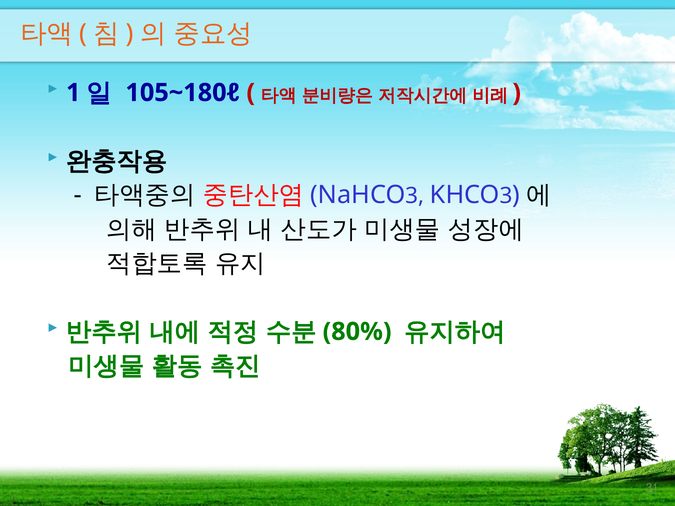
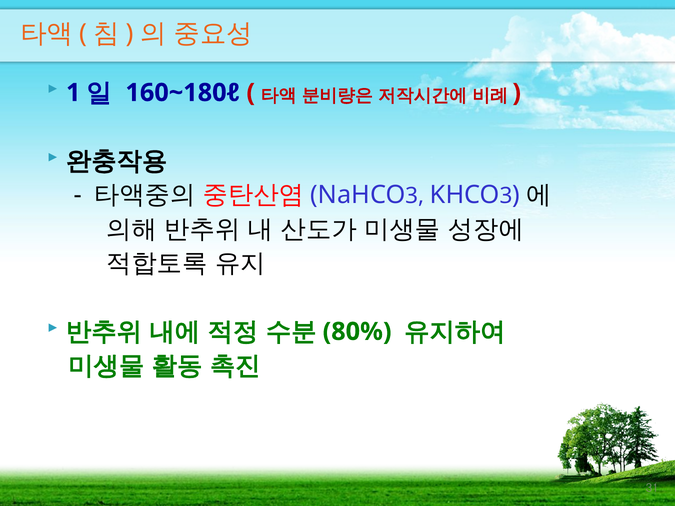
105~180ℓ: 105~180ℓ -> 160~180ℓ
